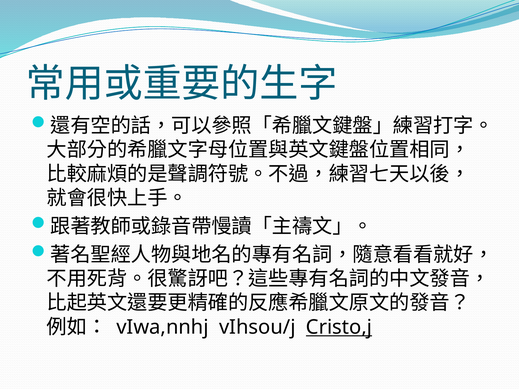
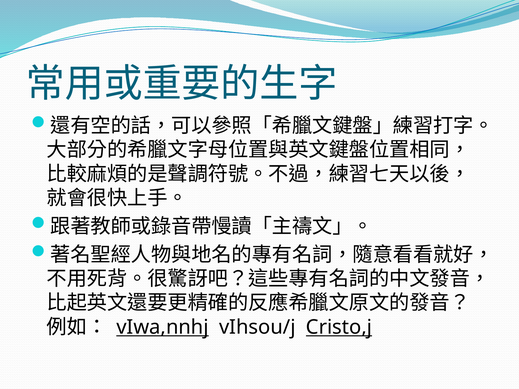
vIwa,nnhj underline: none -> present
